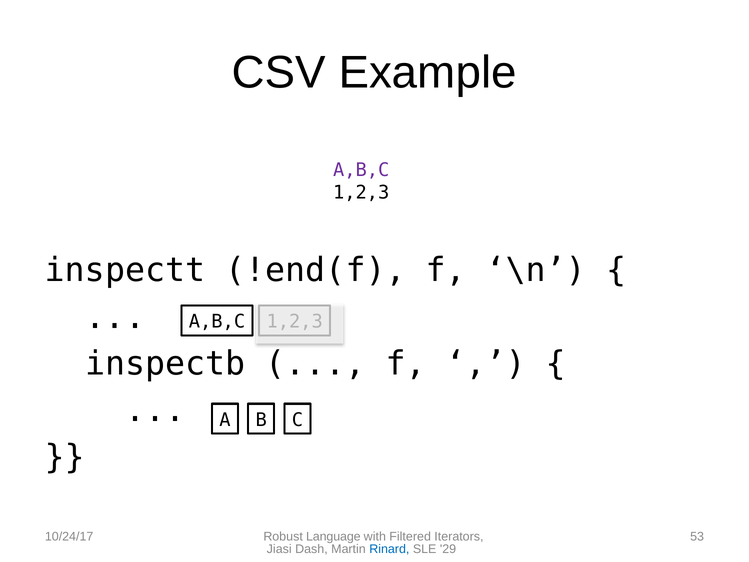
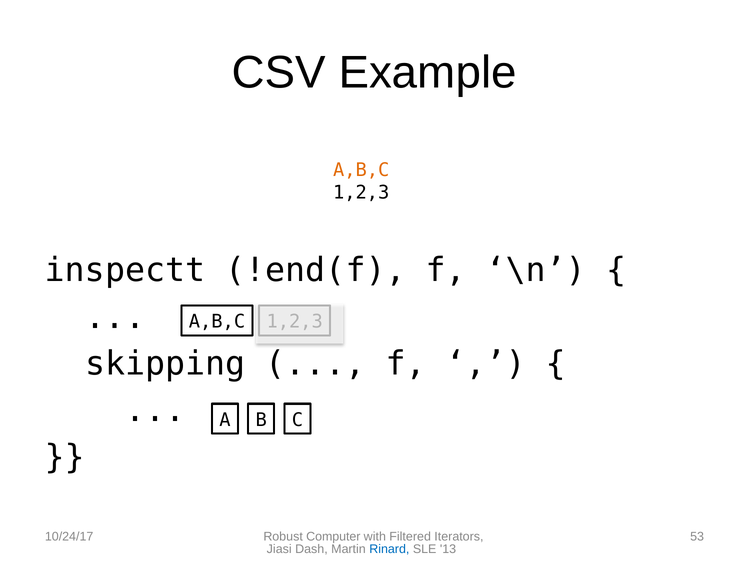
A,B,C at (361, 170) colour: purple -> orange
inspectb: inspectb -> skipping
Language: Language -> Computer
29: 29 -> 13
